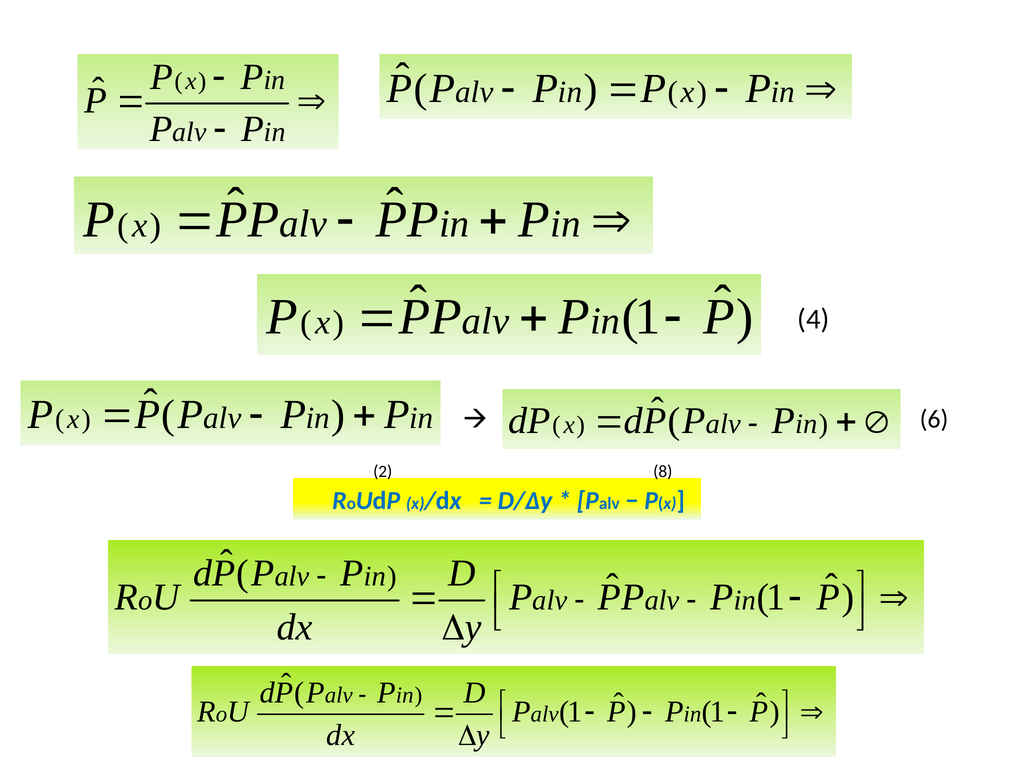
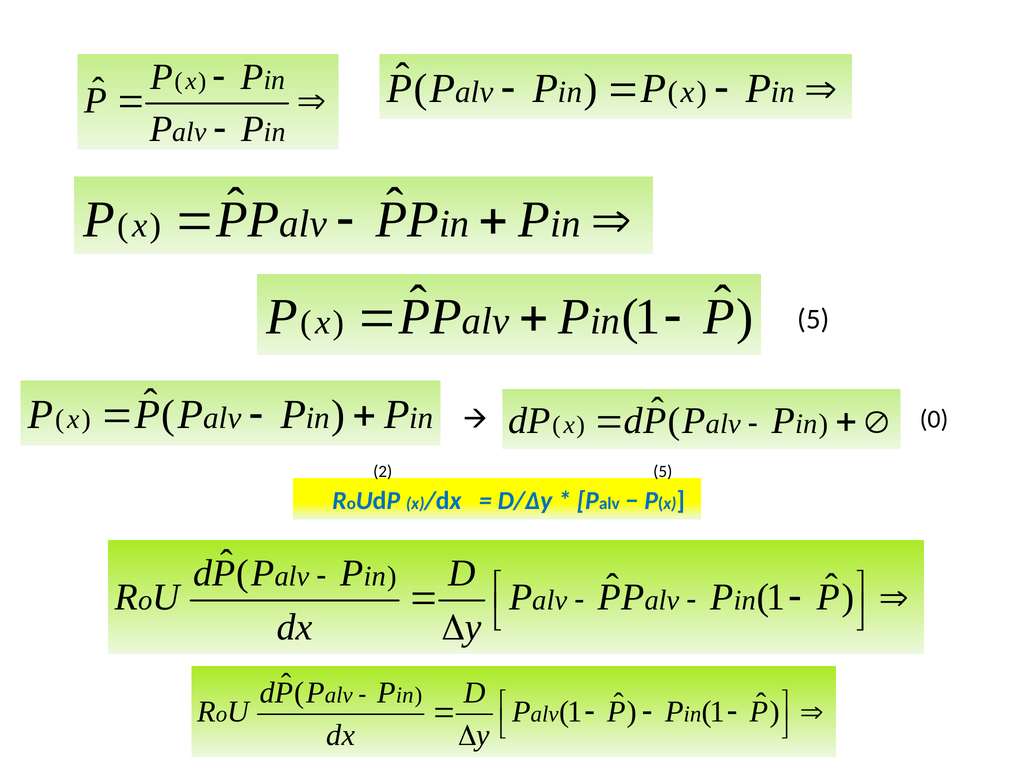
4 at (813, 319): 4 -> 5
6: 6 -> 0
2 8: 8 -> 5
